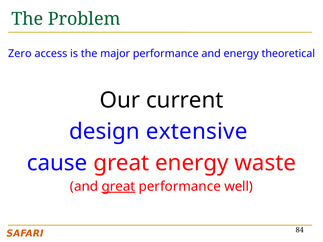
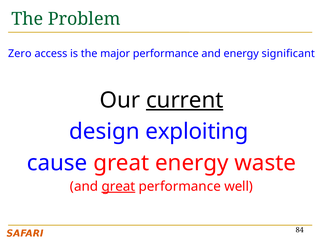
theoretical: theoretical -> significant
current underline: none -> present
extensive: extensive -> exploiting
